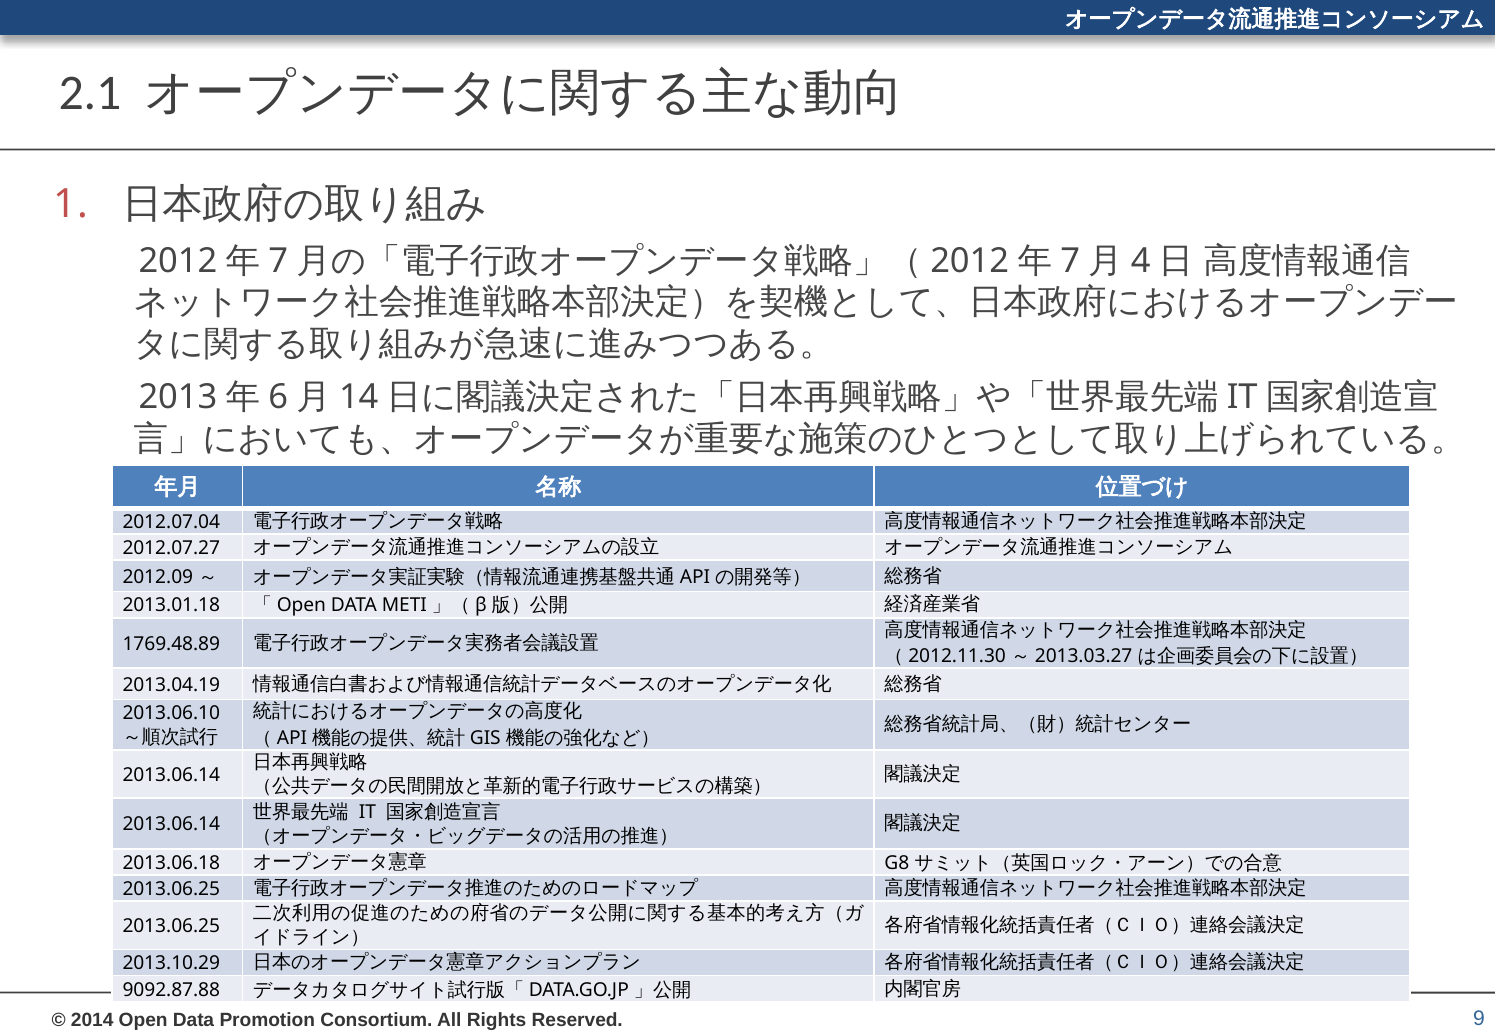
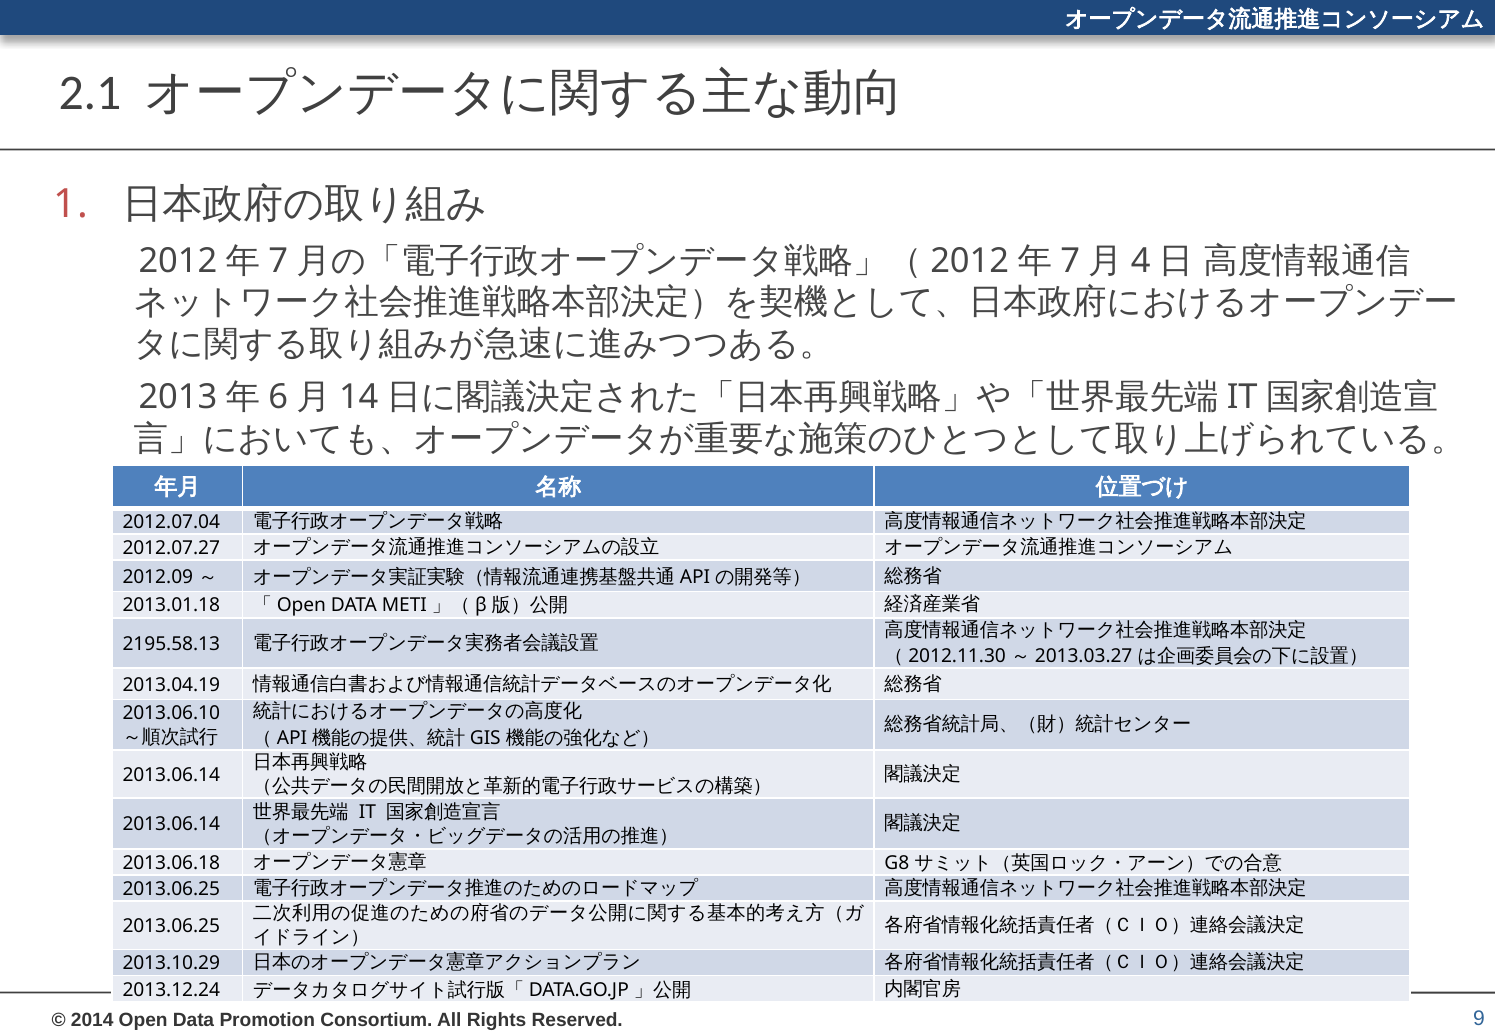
1769.48.89: 1769.48.89 -> 2195.58.13
9092.87.88: 9092.87.88 -> 2013.12.24
